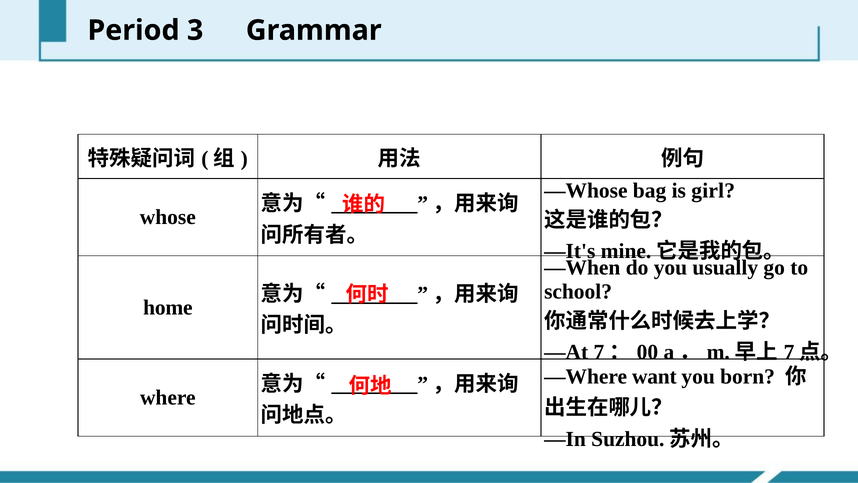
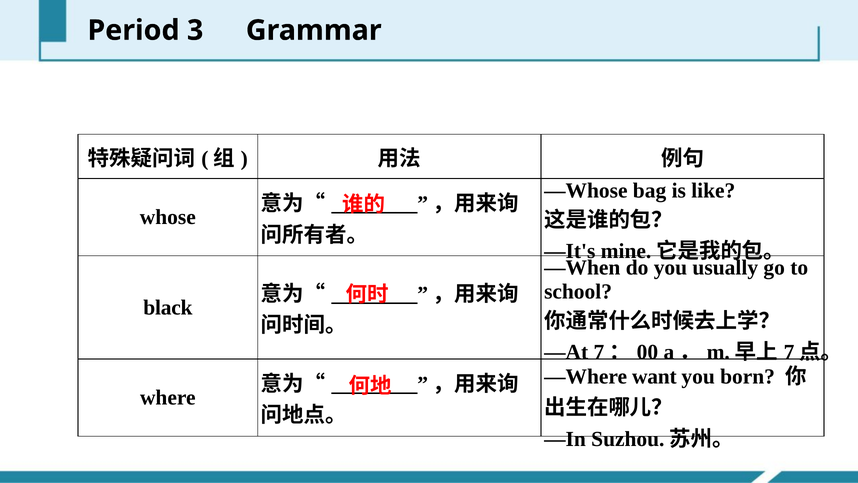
girl: girl -> like
home: home -> black
